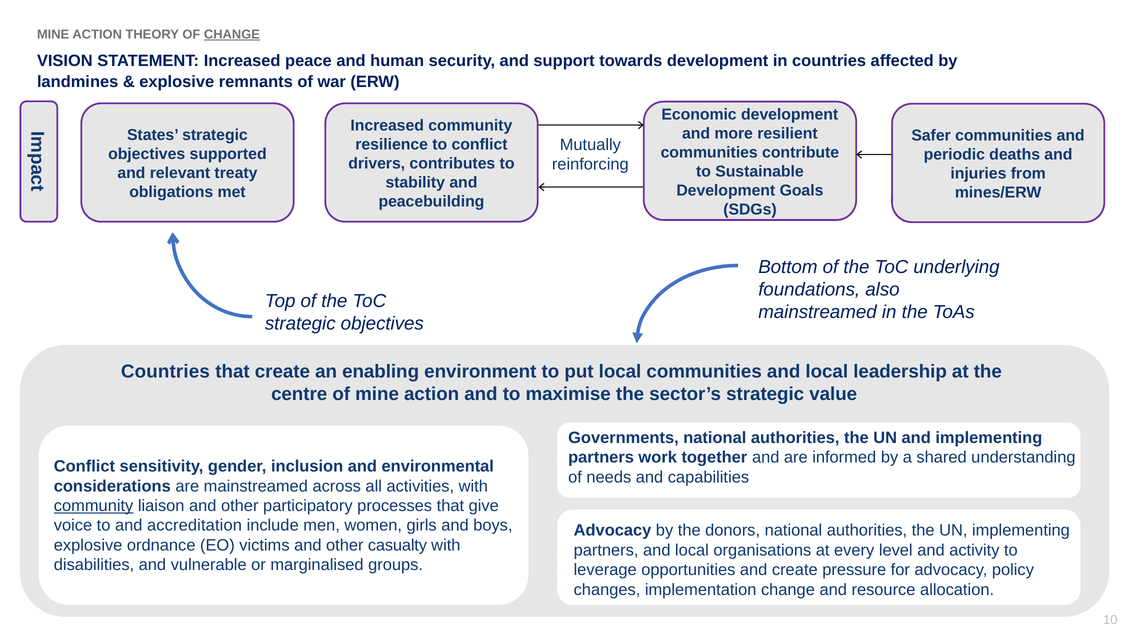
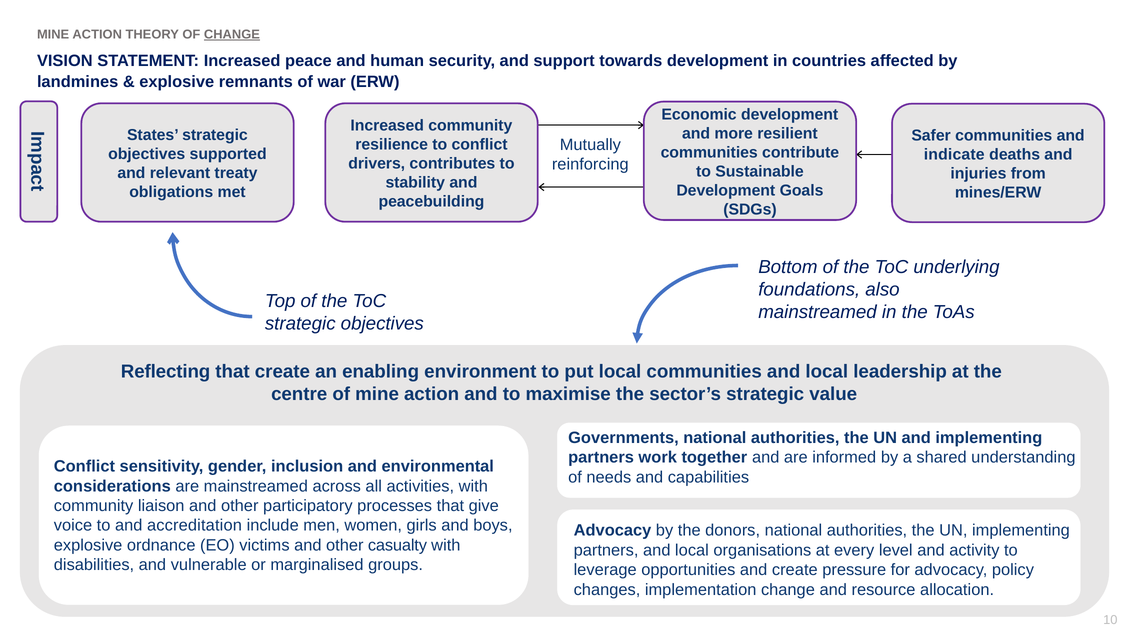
periodic: periodic -> indicate
Countries at (165, 372): Countries -> Reflecting
community at (94, 506) underline: present -> none
